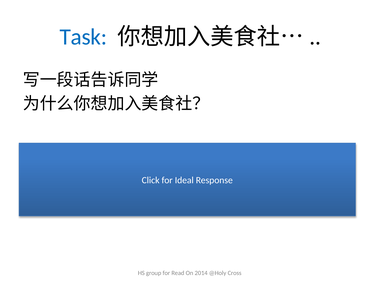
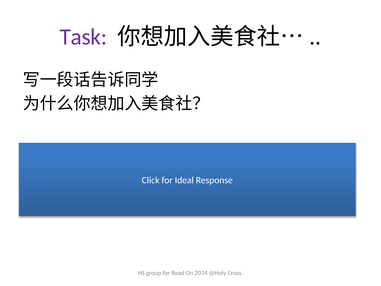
Task colour: blue -> purple
